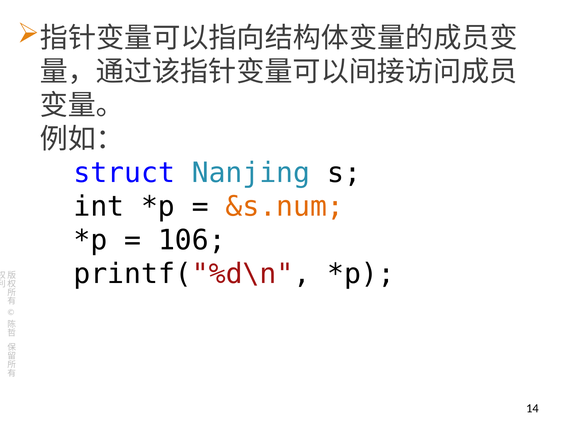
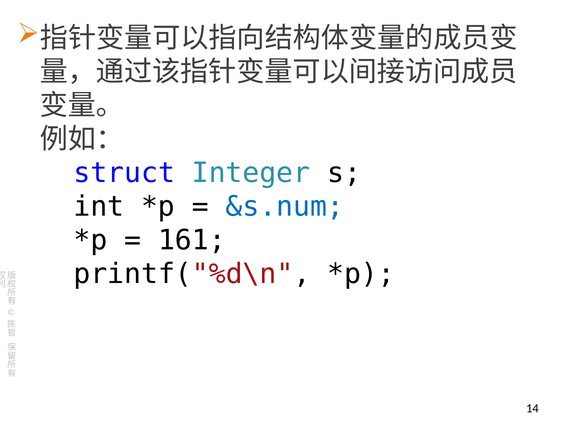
Nanjing: Nanjing -> Integer
&s.num colour: orange -> blue
106: 106 -> 161
